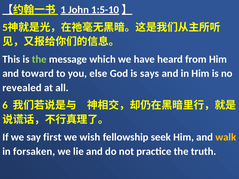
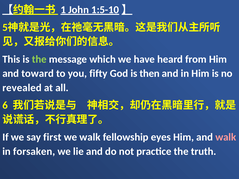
else: else -> fifty
says: says -> then
we wish: wish -> walk
seek: seek -> eyes
walk at (226, 137) colour: yellow -> pink
